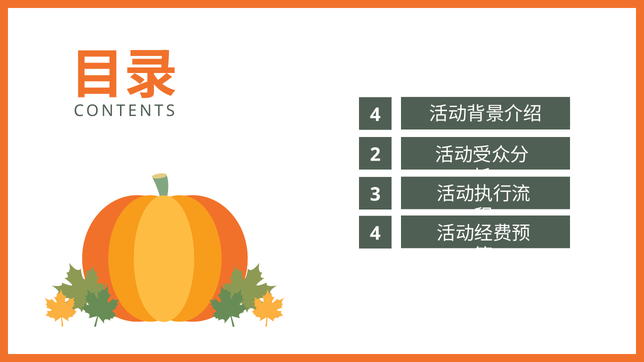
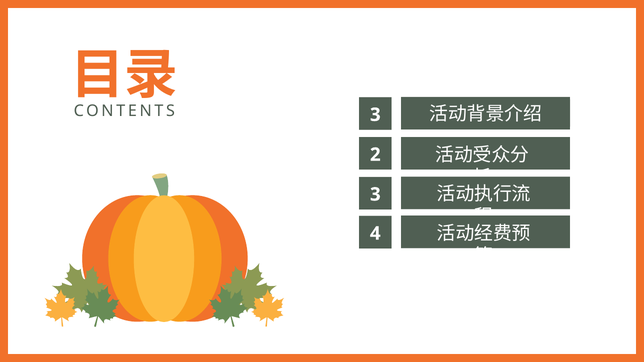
CONTENTS 4: 4 -> 3
